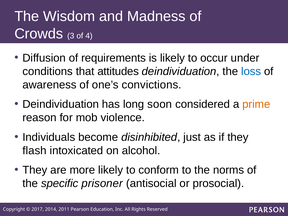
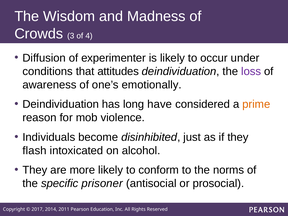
requirements: requirements -> experimenter
loss colour: blue -> purple
convictions: convictions -> emotionally
soon: soon -> have
